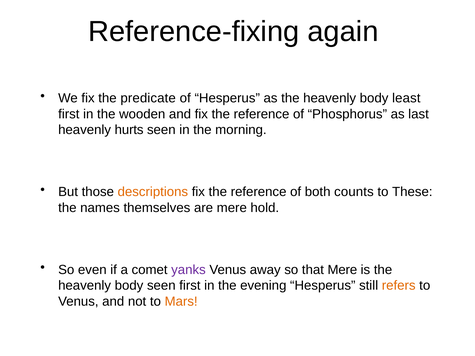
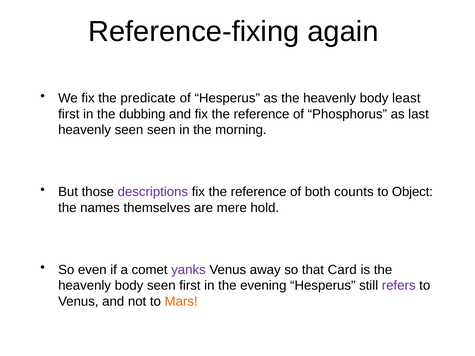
wooden: wooden -> dubbing
heavenly hurts: hurts -> seen
descriptions colour: orange -> purple
These: These -> Object
that Mere: Mere -> Card
refers colour: orange -> purple
